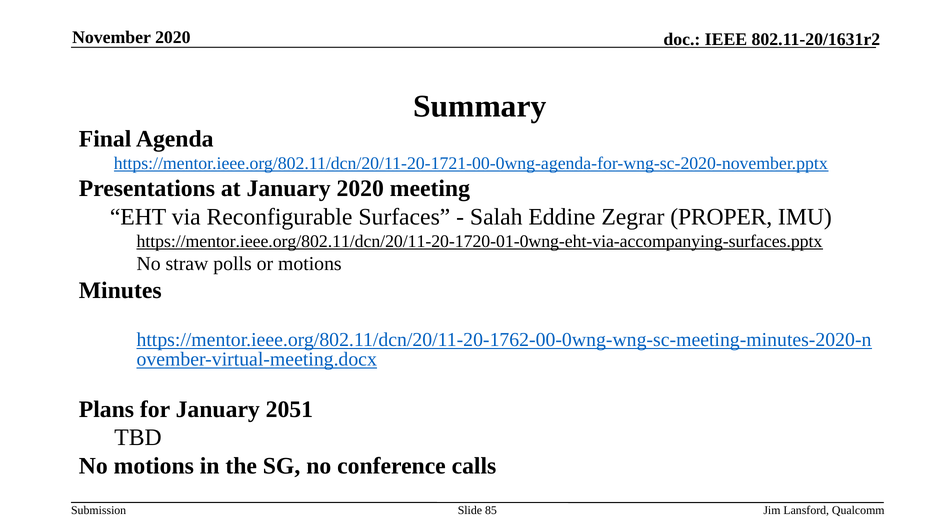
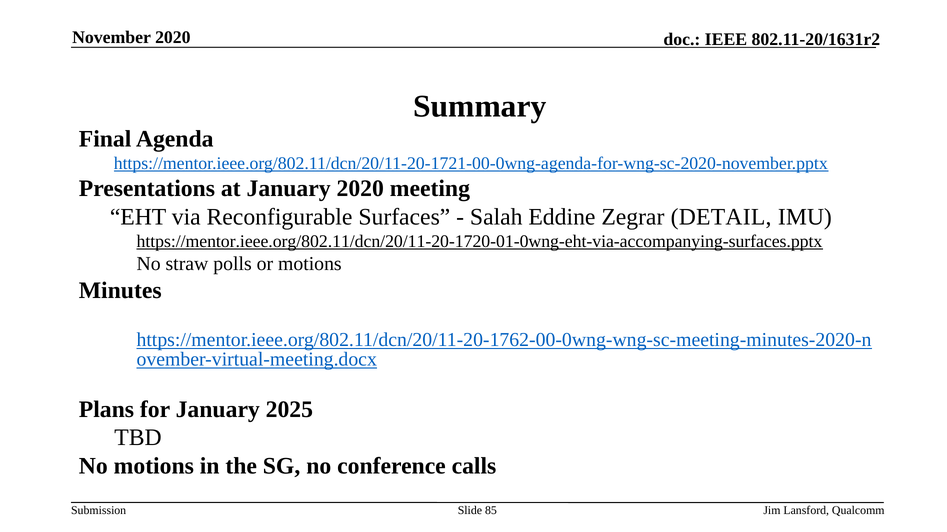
PROPER: PROPER -> DETAIL
2051: 2051 -> 2025
